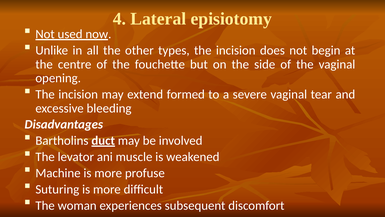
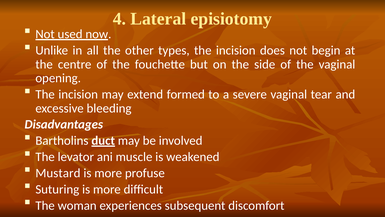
Machine: Machine -> Mustard
